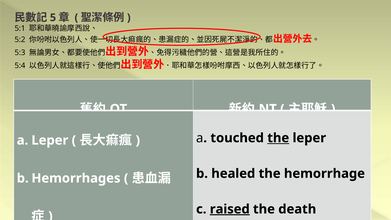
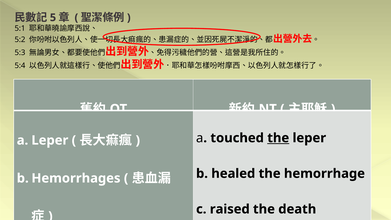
raised underline: present -> none
